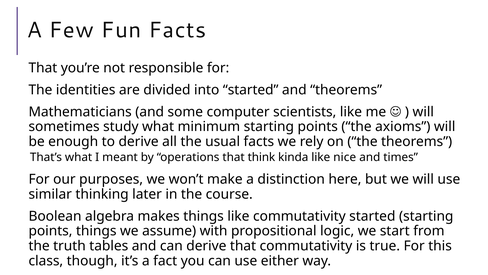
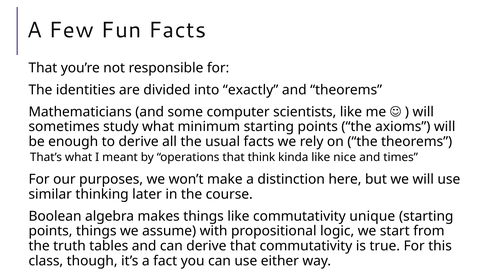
into started: started -> exactly
commutativity started: started -> unique
